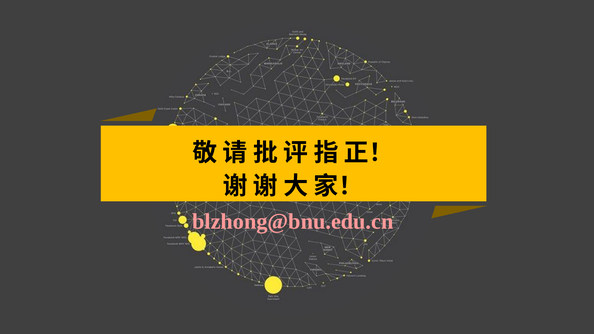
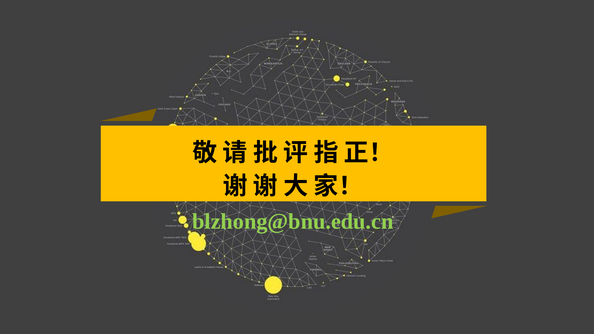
blzhong@bnu.edu.cn colour: pink -> light green
